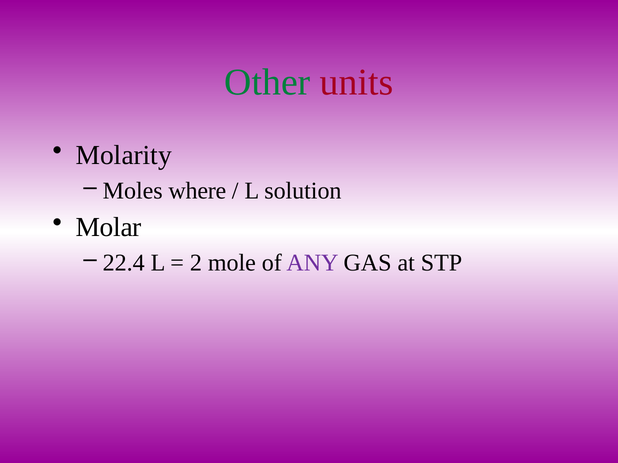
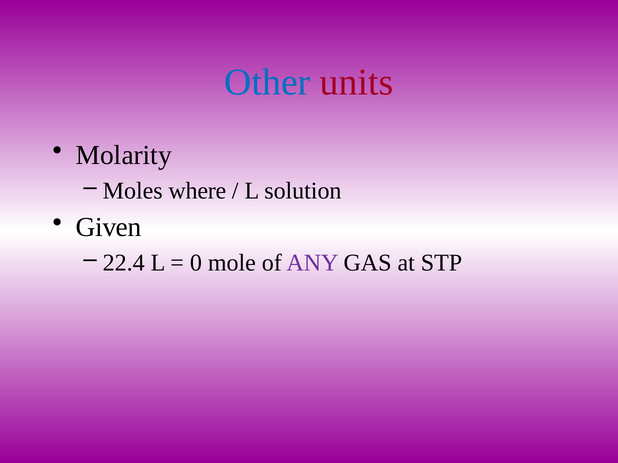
Other colour: green -> blue
Molar: Molar -> Given
2: 2 -> 0
